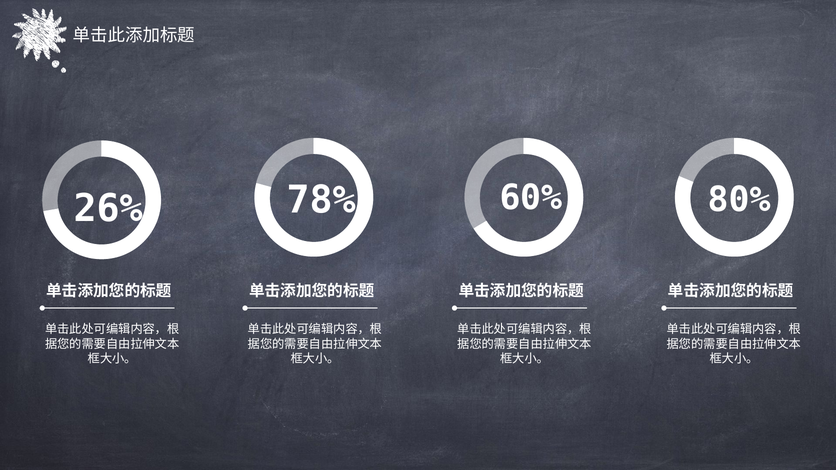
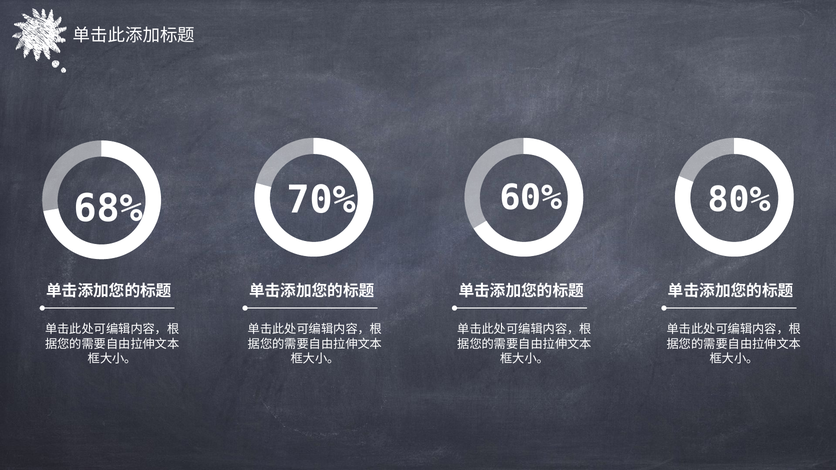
78%: 78% -> 70%
26%: 26% -> 68%
